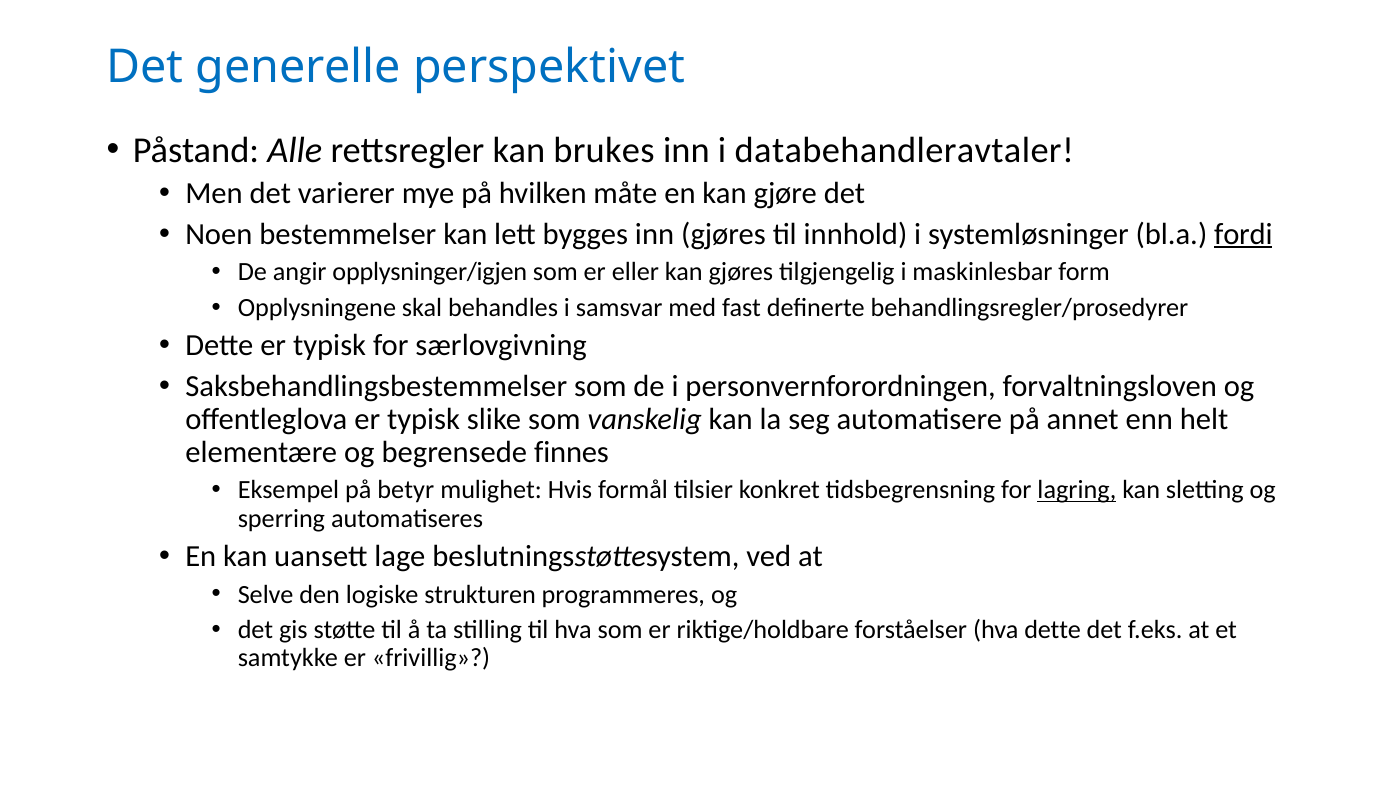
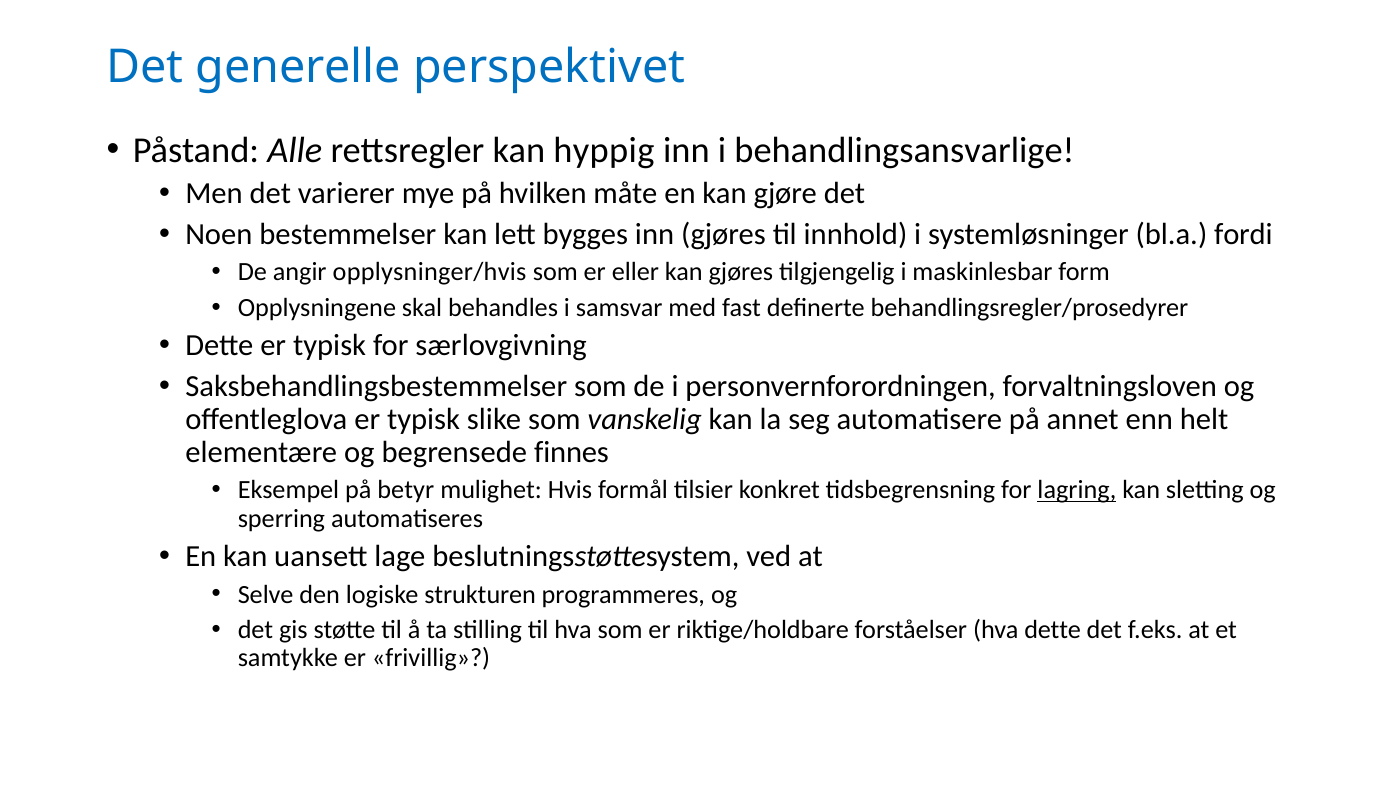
brukes: brukes -> hyppig
databehandleravtaler: databehandleravtaler -> behandlingsansvarlige
fordi underline: present -> none
opplysninger/igjen: opplysninger/igjen -> opplysninger/hvis
